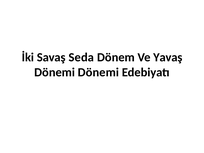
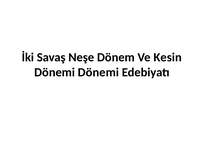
Seda: Seda -> Neşe
Yavaş: Yavaş -> Kesin
